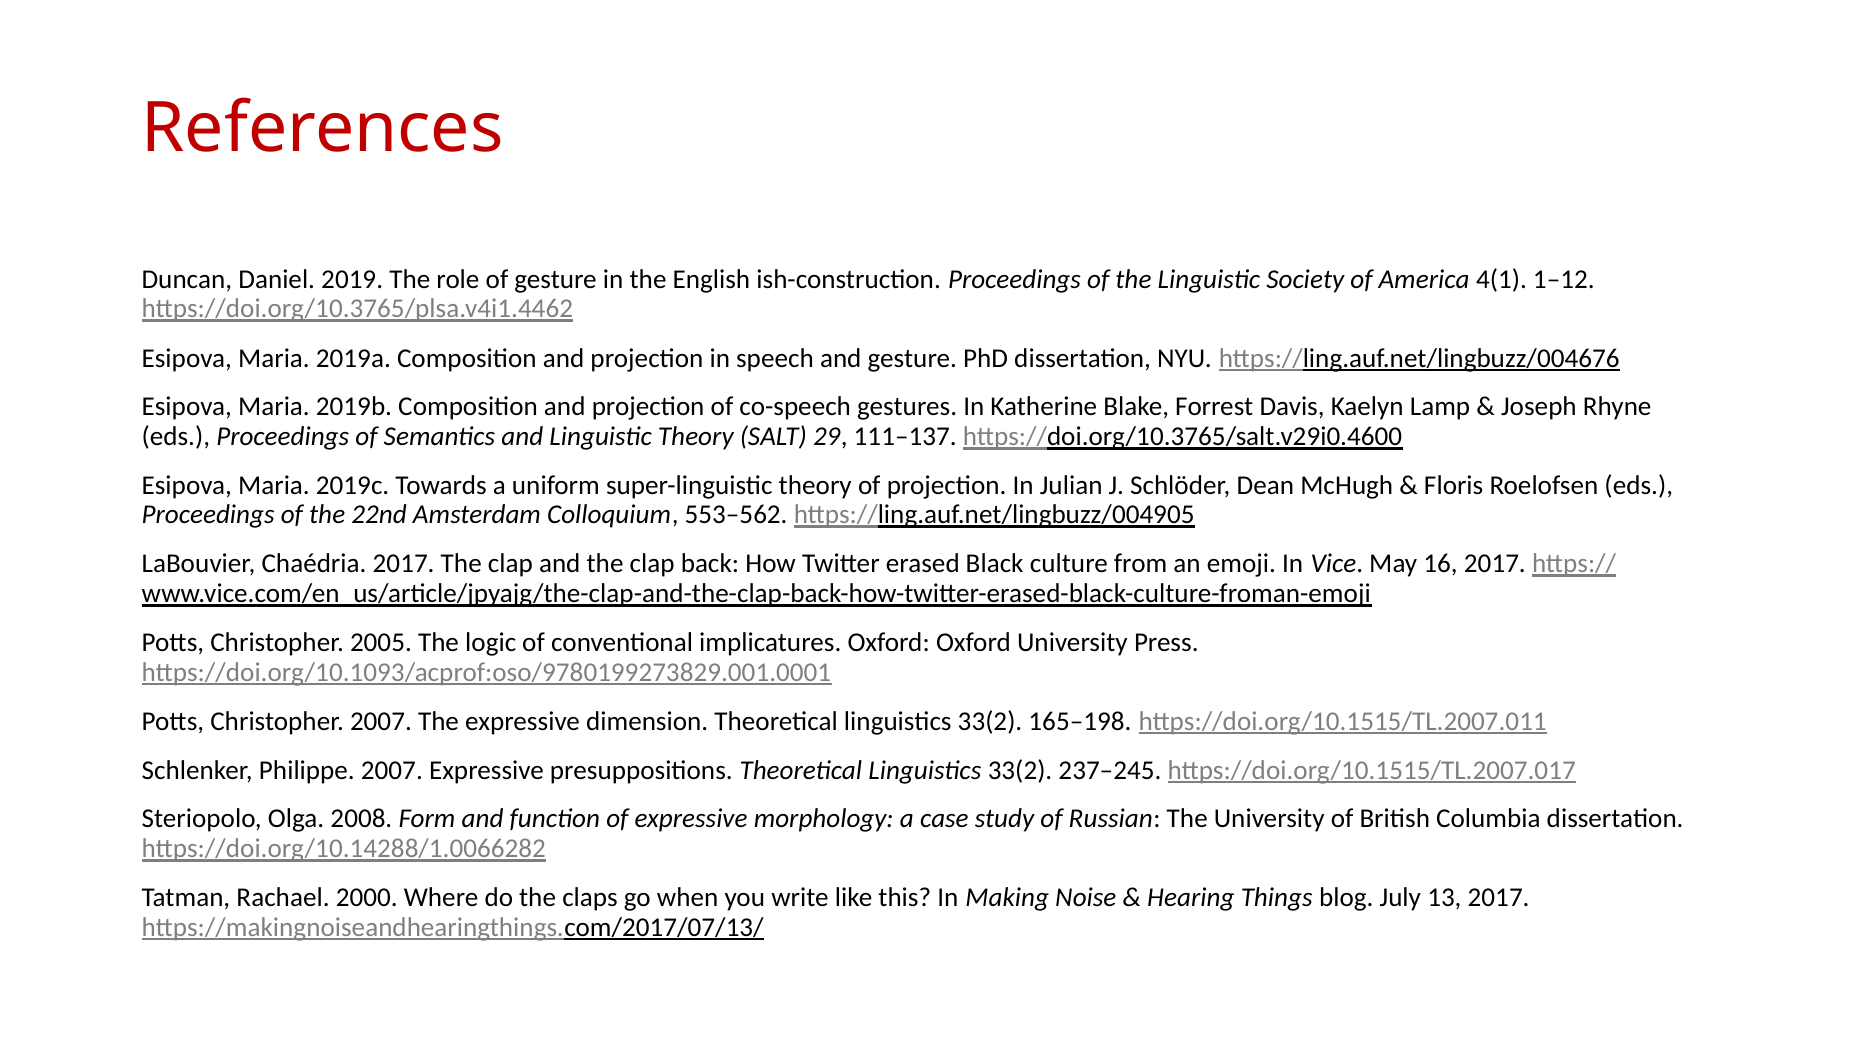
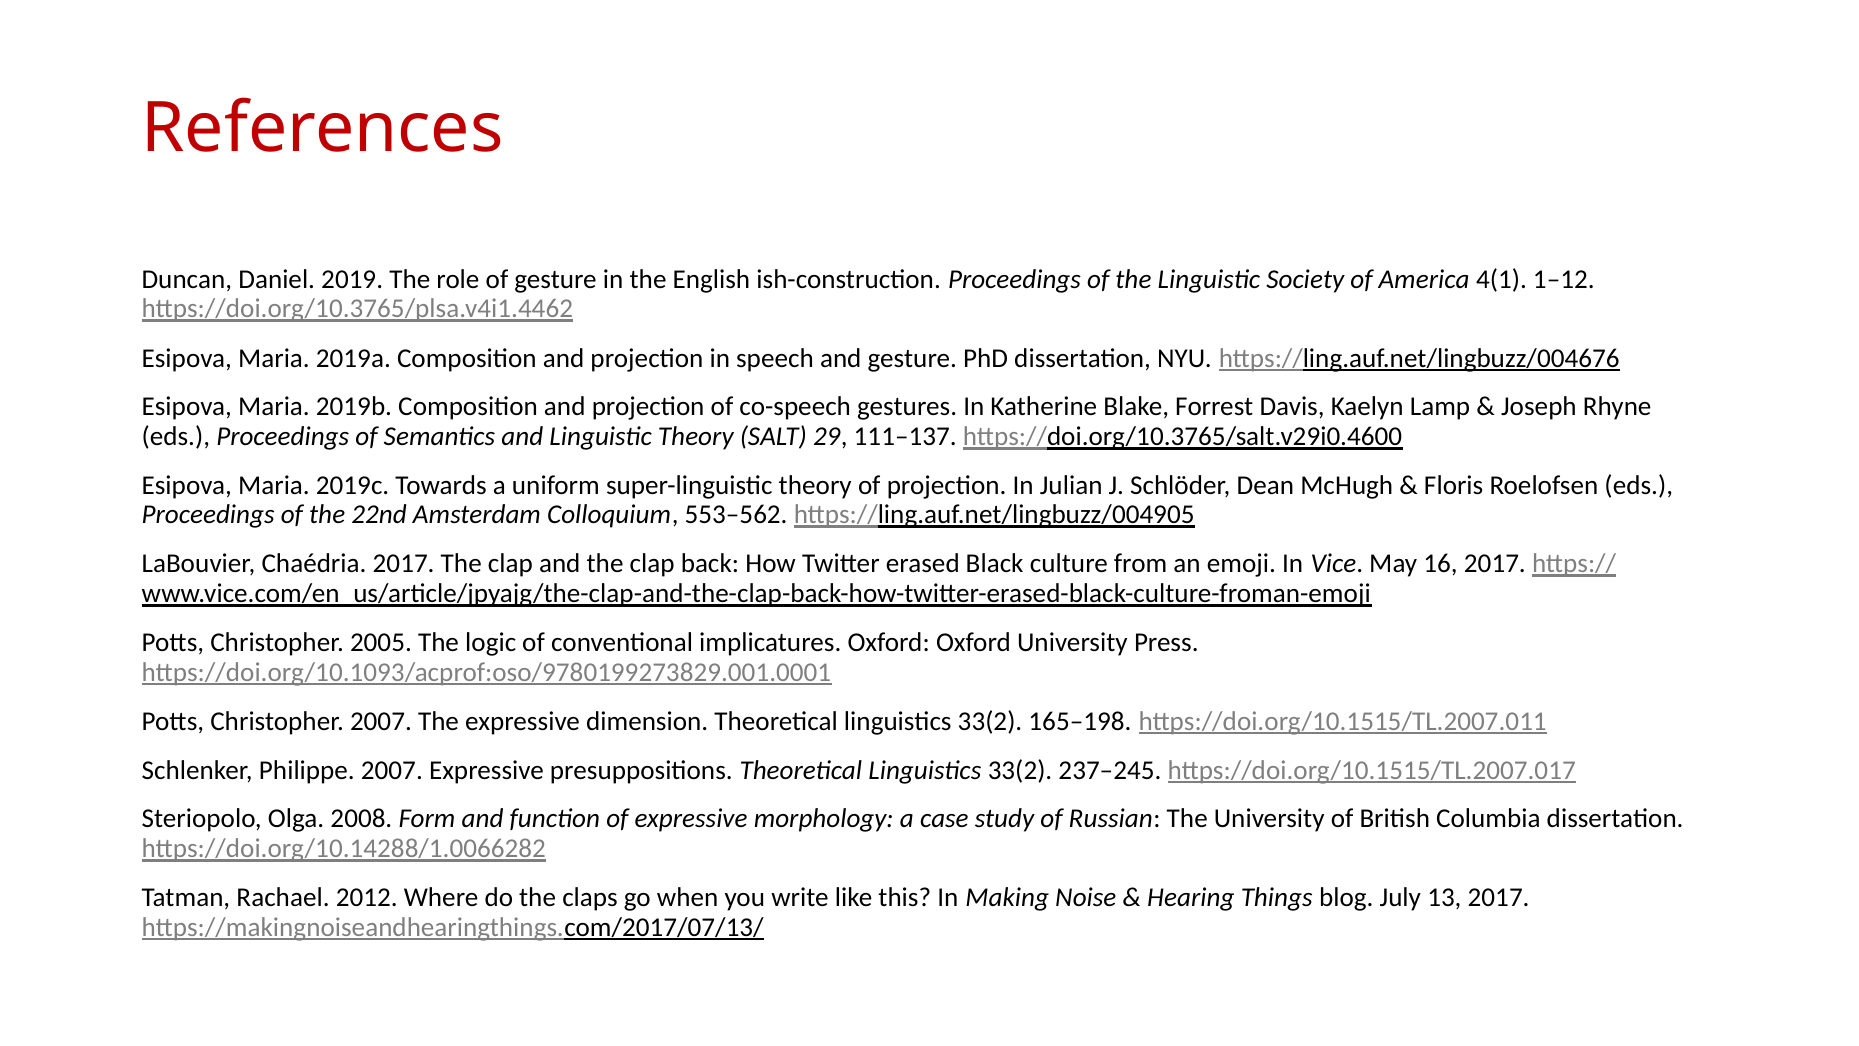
2000: 2000 -> 2012
